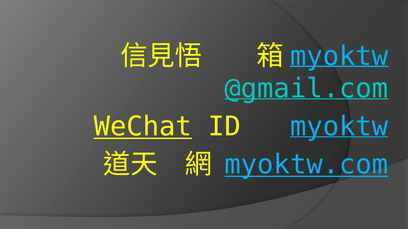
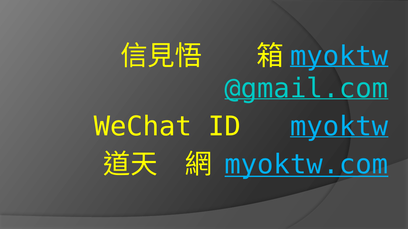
WeChat underline: present -> none
